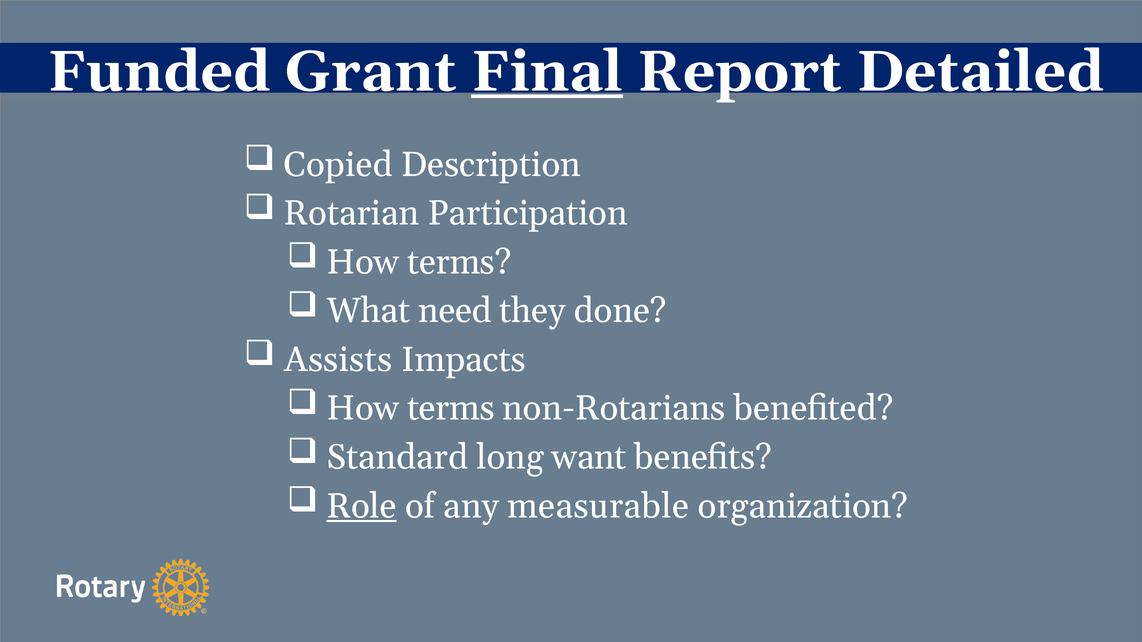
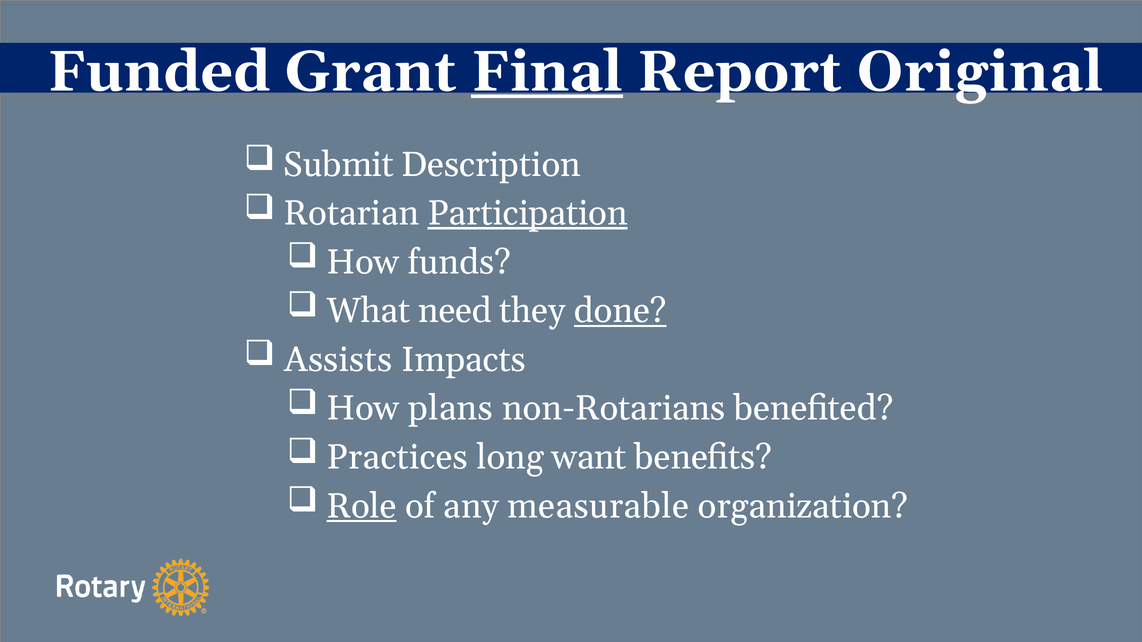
Detailed: Detailed -> Original
Copied: Copied -> Submit
Participation underline: none -> present
terms at (459, 262): terms -> funds
done underline: none -> present
terms at (451, 409): terms -> plans
Standard: Standard -> Practices
